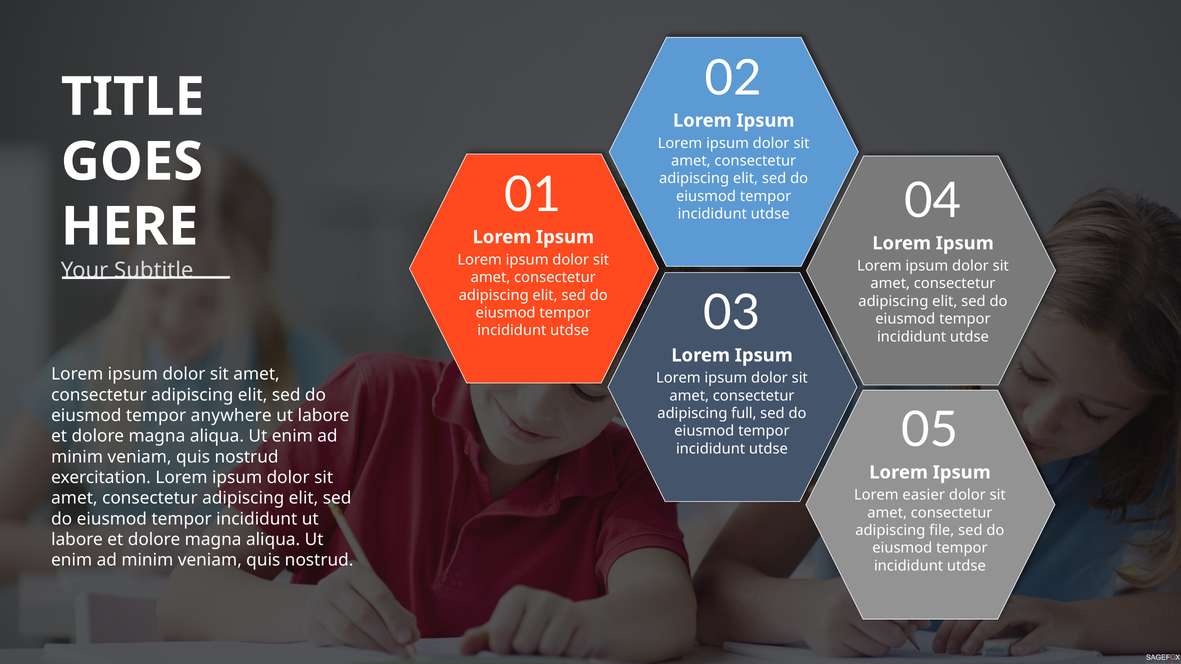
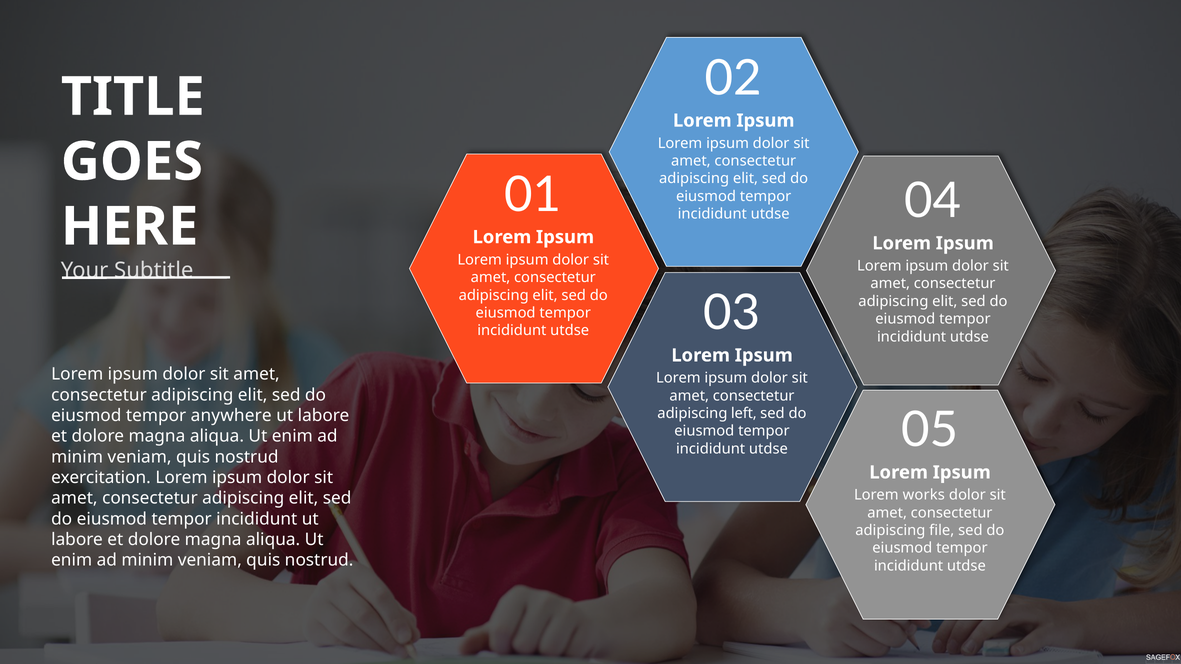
full: full -> left
easier: easier -> works
